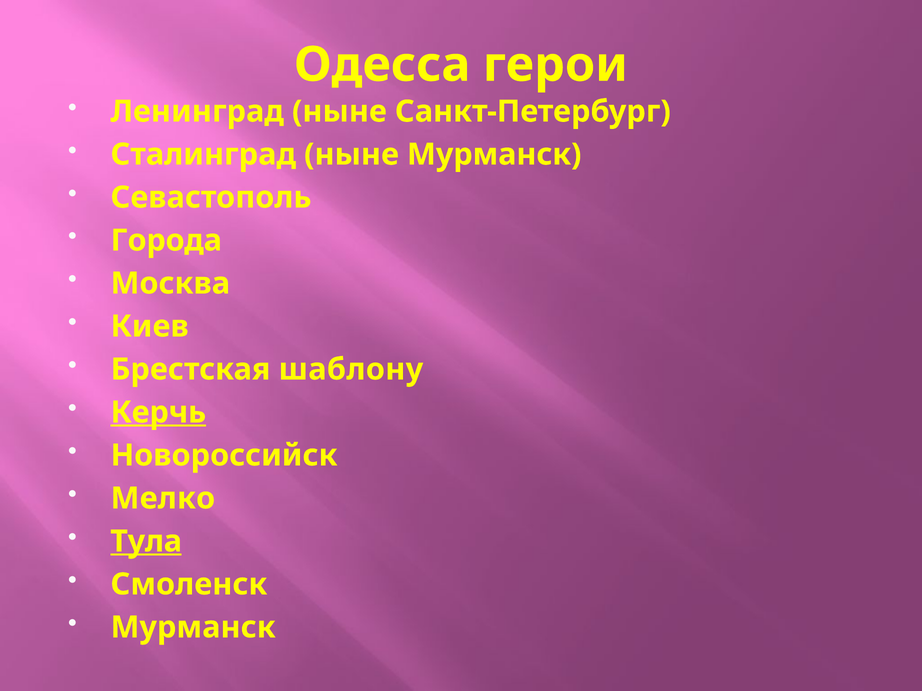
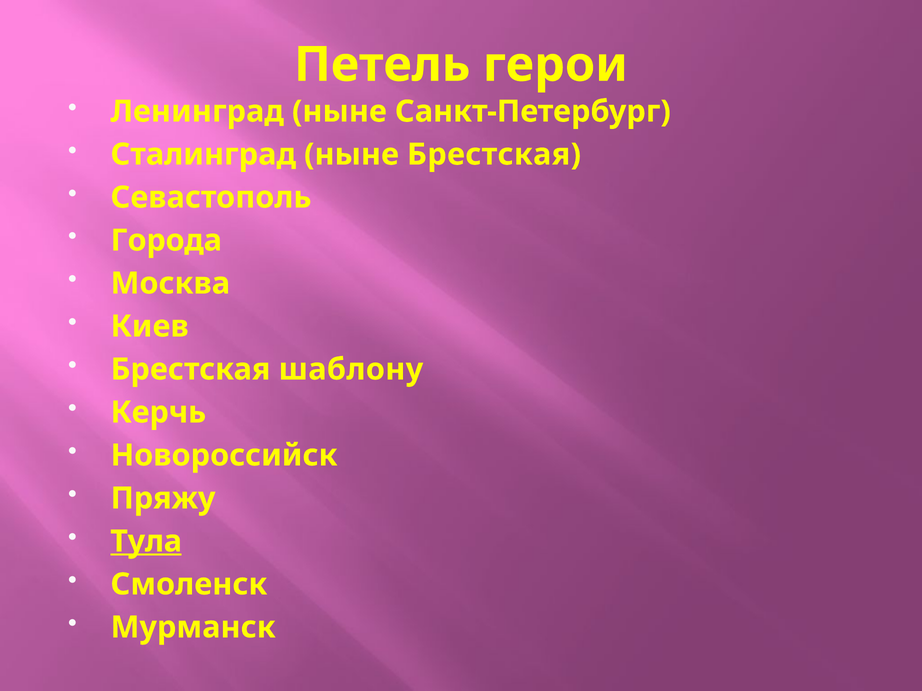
Одесса: Одесса -> Петель
ныне Мурманск: Мурманск -> Брестская
Керчь underline: present -> none
Мелко: Мелко -> Пряжу
